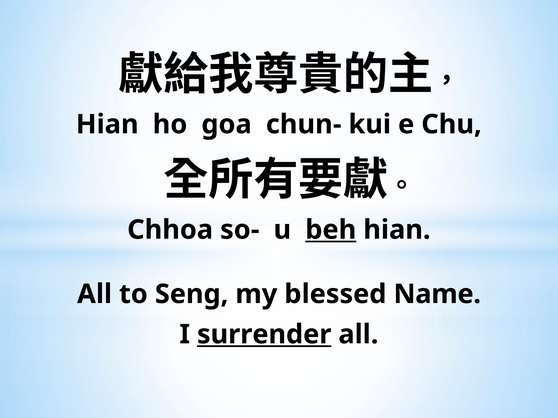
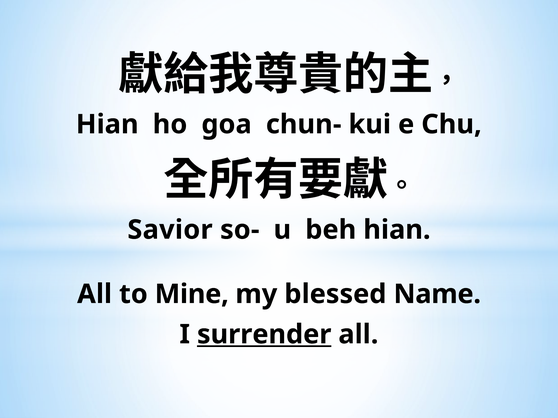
Chhoa: Chhoa -> Savior
beh underline: present -> none
Seng: Seng -> Mine
